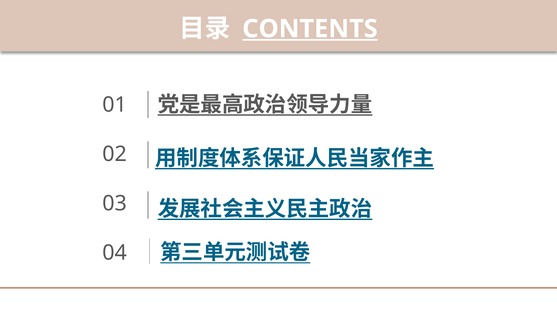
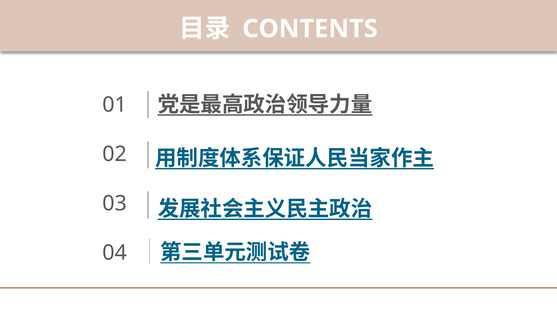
CONTENTS underline: present -> none
